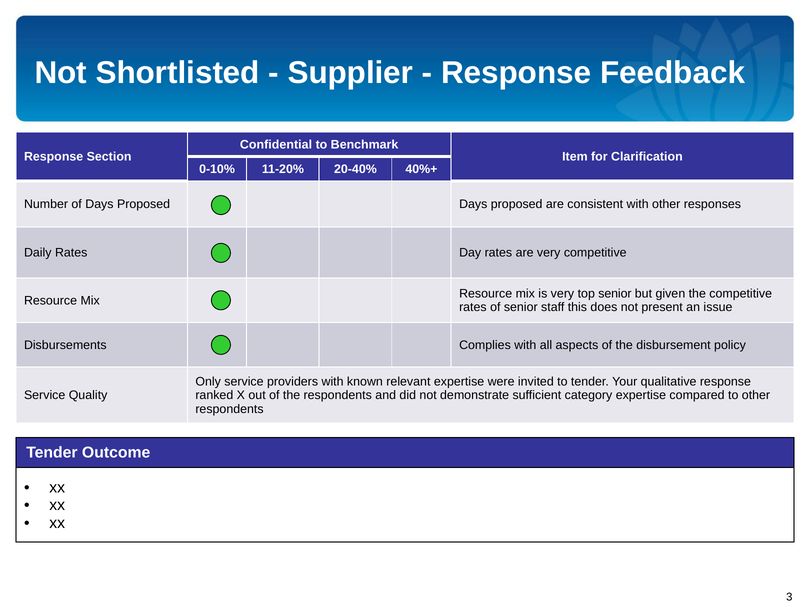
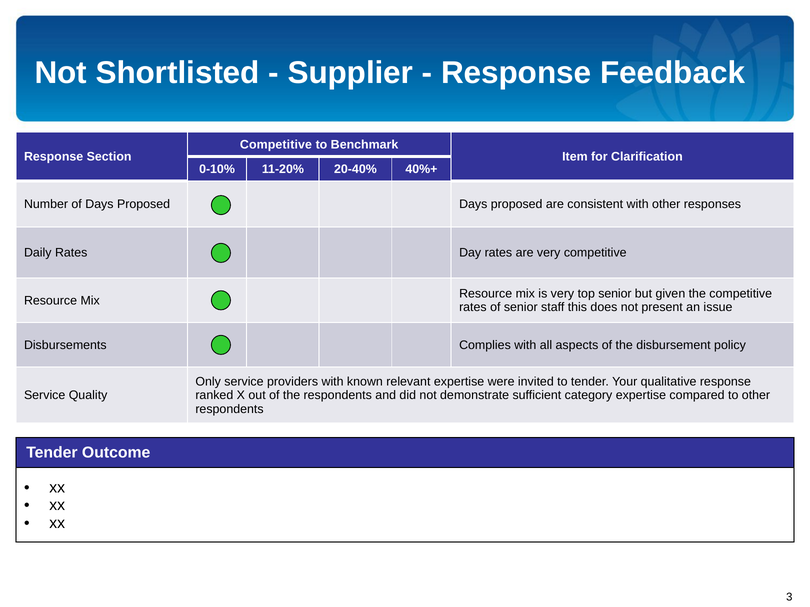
Confidential at (276, 145): Confidential -> Competitive
